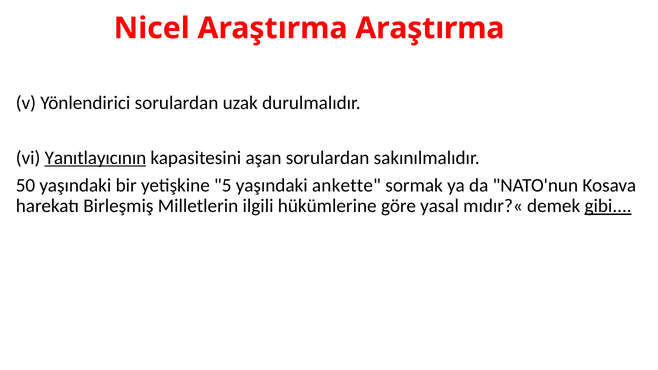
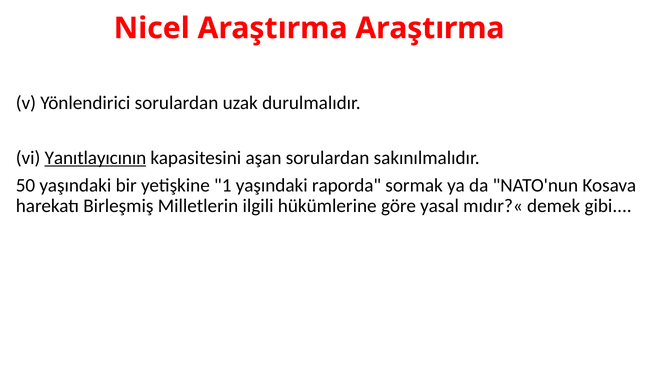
5: 5 -> 1
ankette: ankette -> raporda
gibi underline: present -> none
